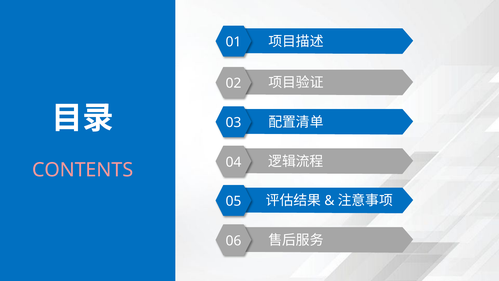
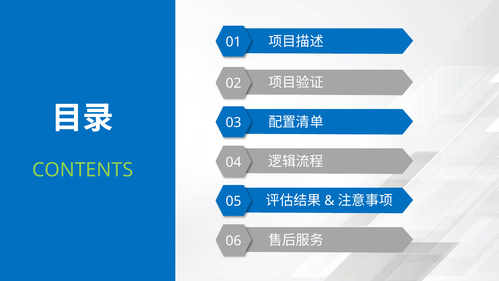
CONTENTS colour: pink -> light green
